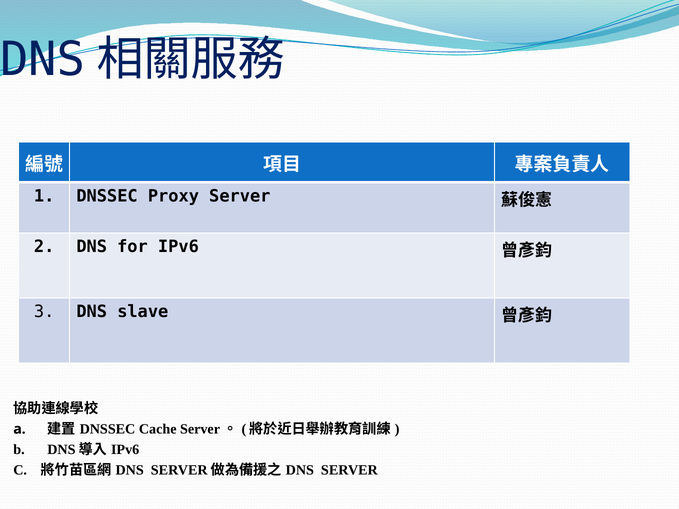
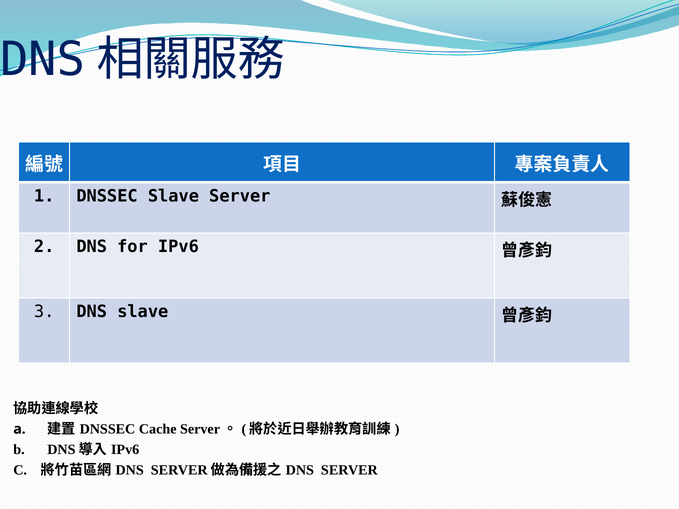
DNSSEC Proxy: Proxy -> Slave
